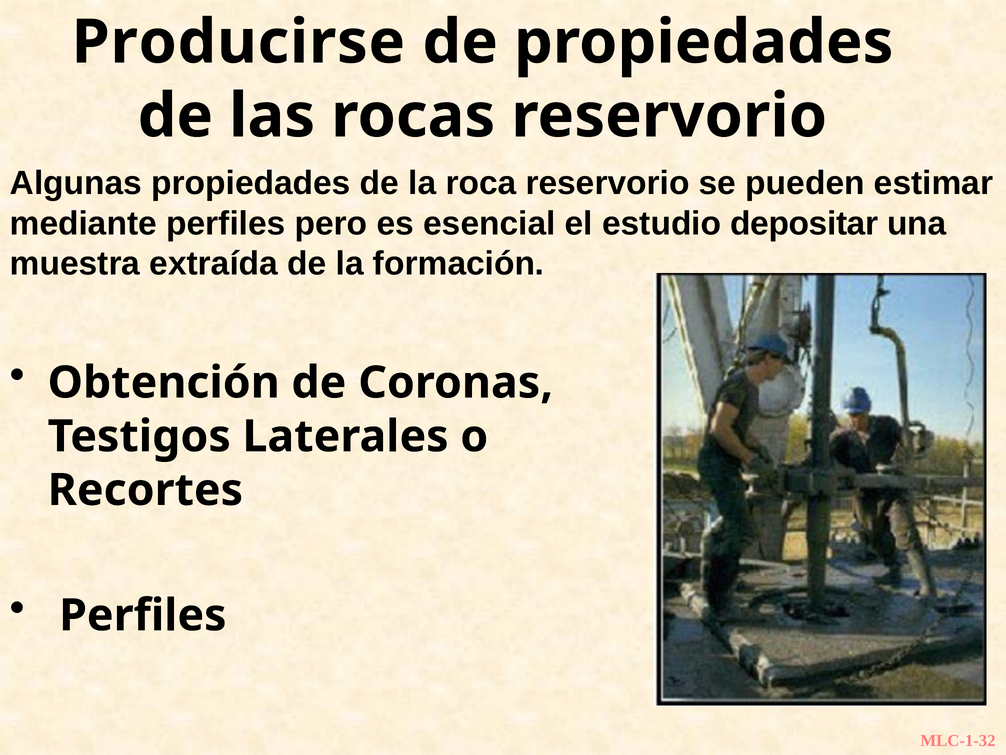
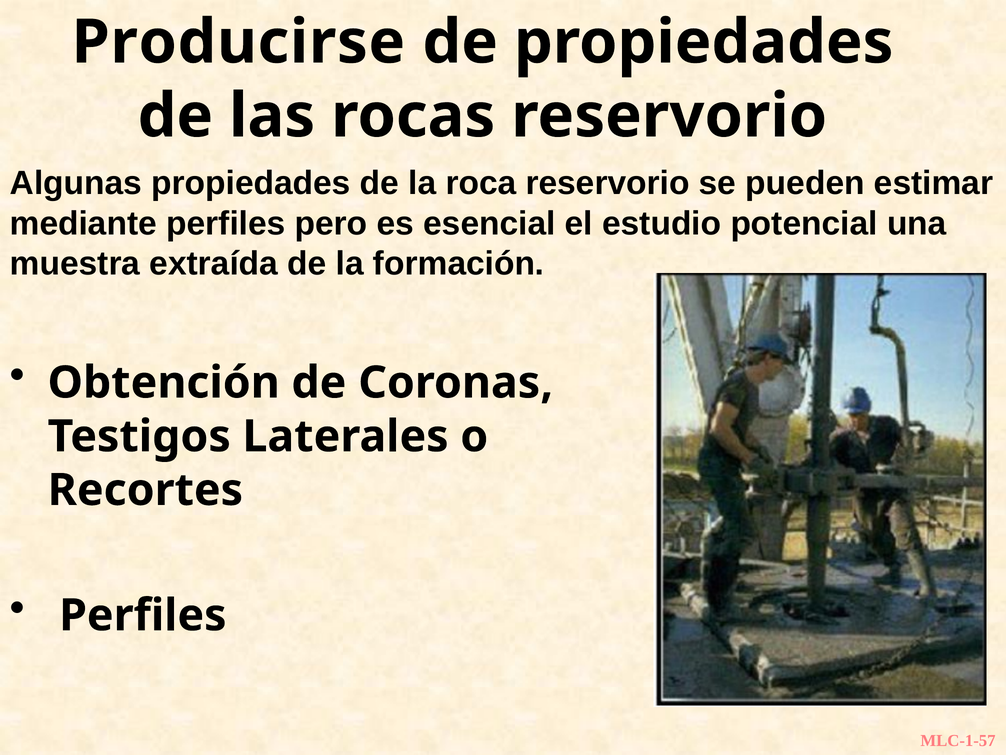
depositar: depositar -> potencial
MLC-1-32: MLC-1-32 -> MLC-1-57
